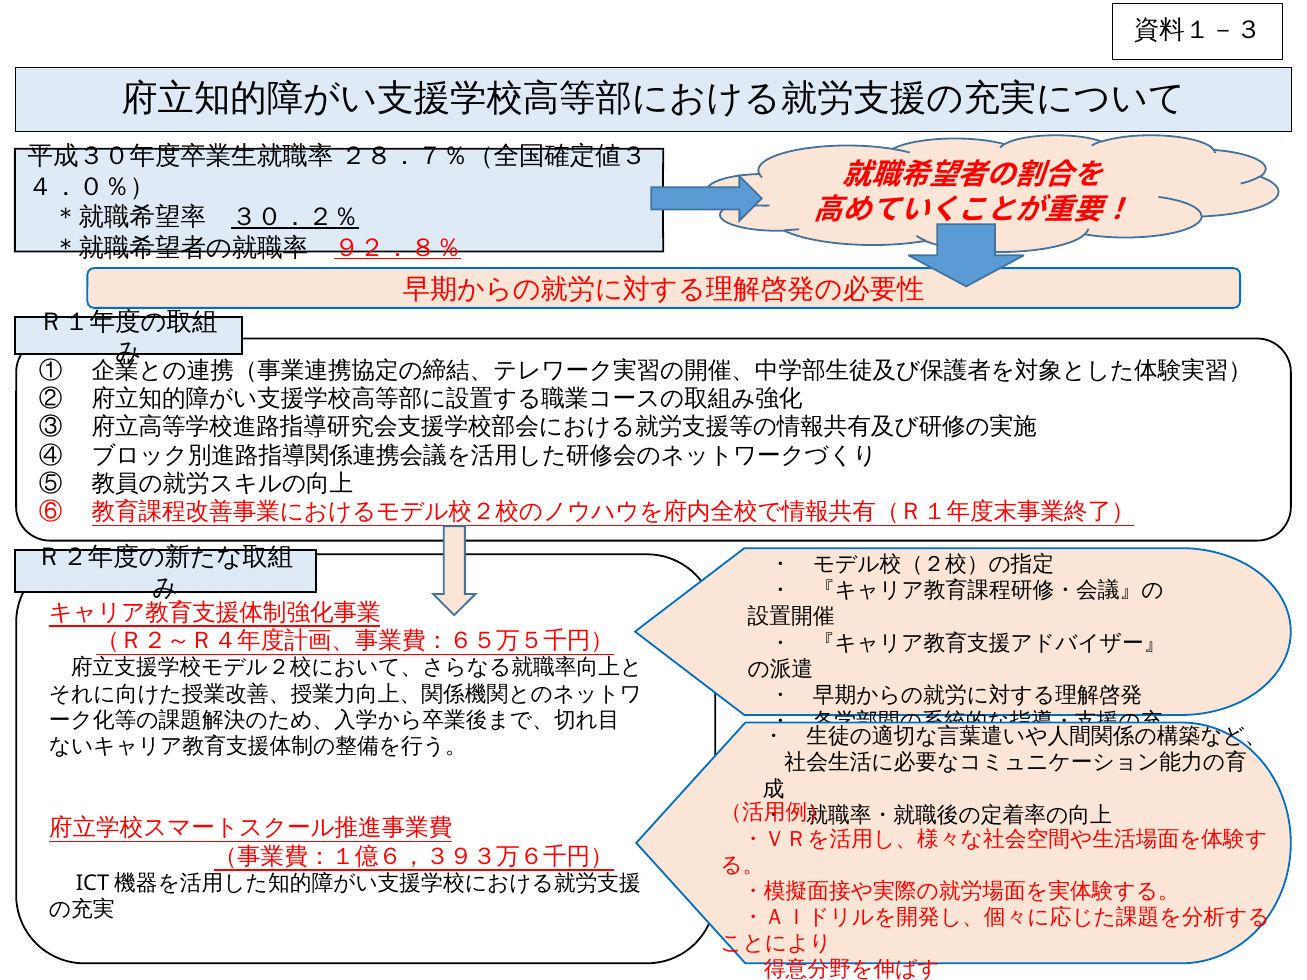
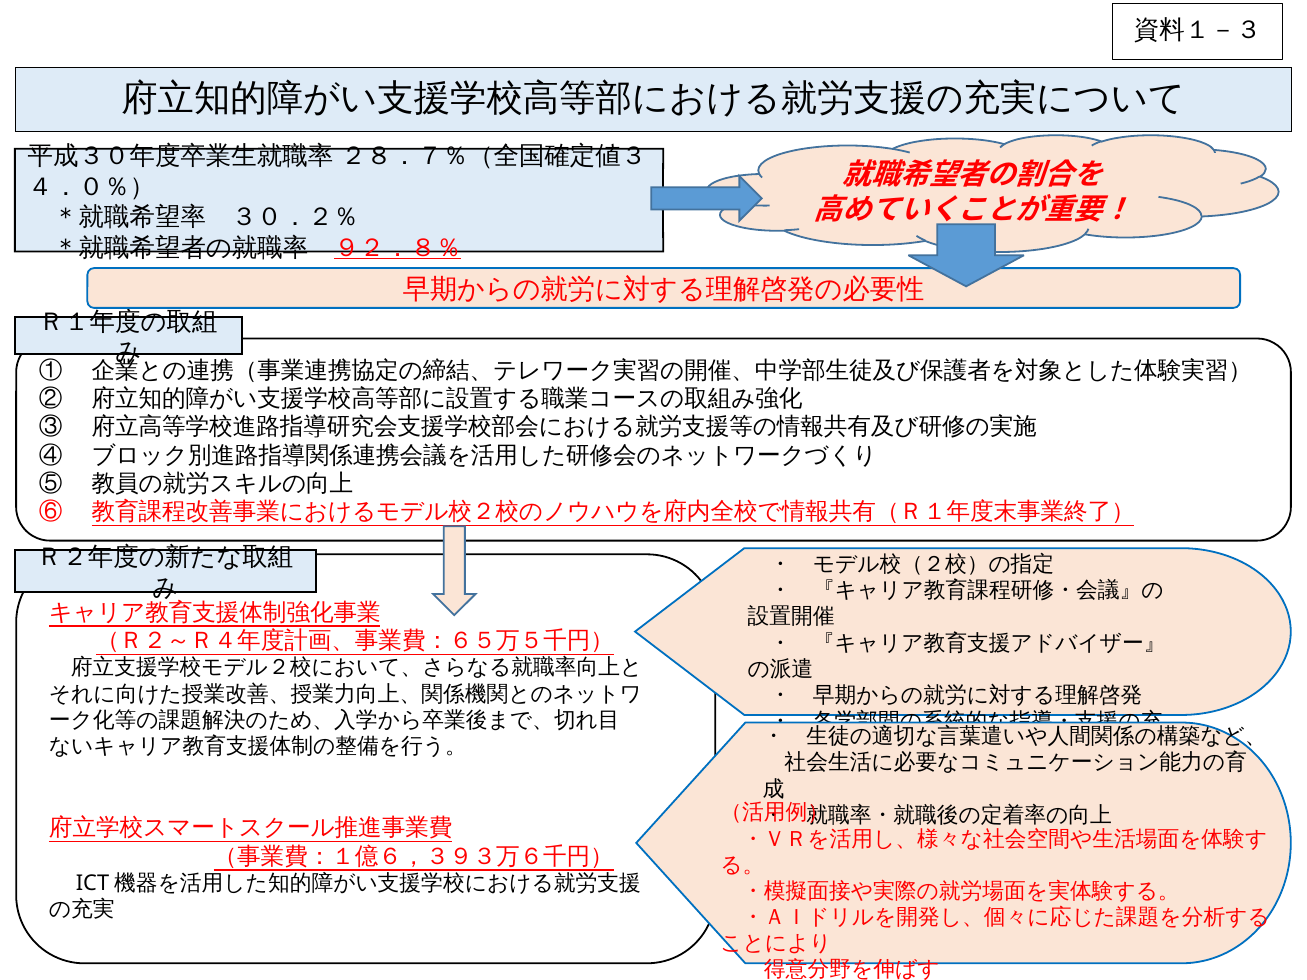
３０．２％ underline: present -> none
